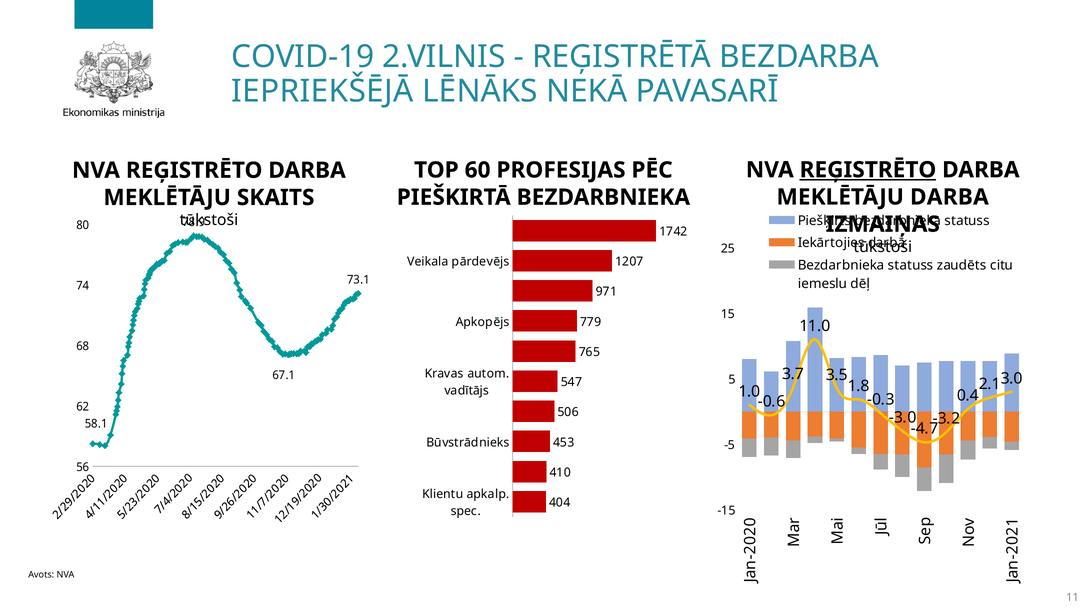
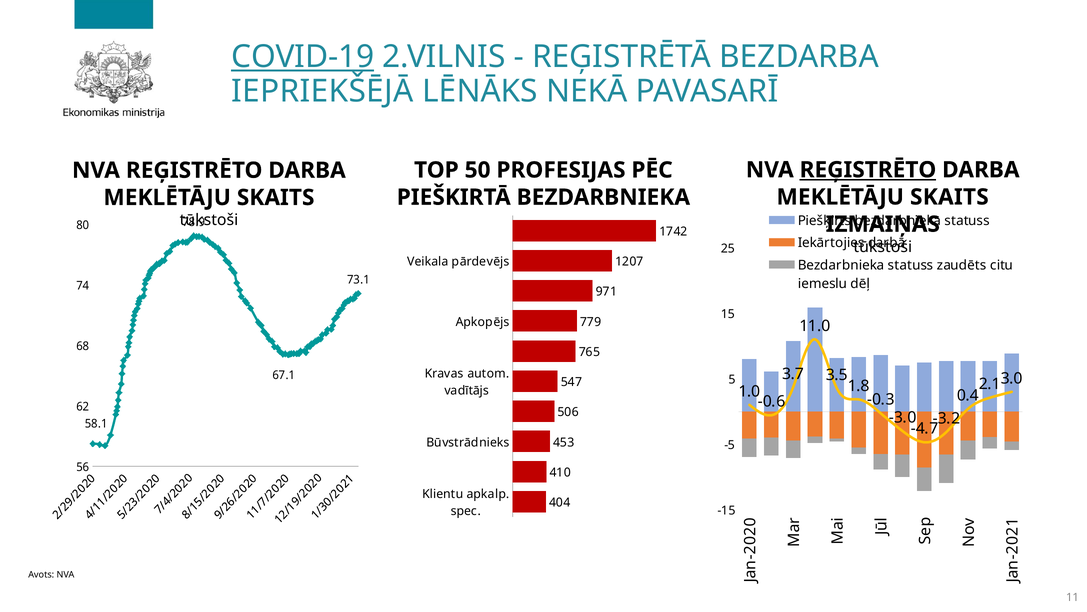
COVID-19 underline: none -> present
60: 60 -> 50
DARBA at (949, 197): DARBA -> SKAITS
